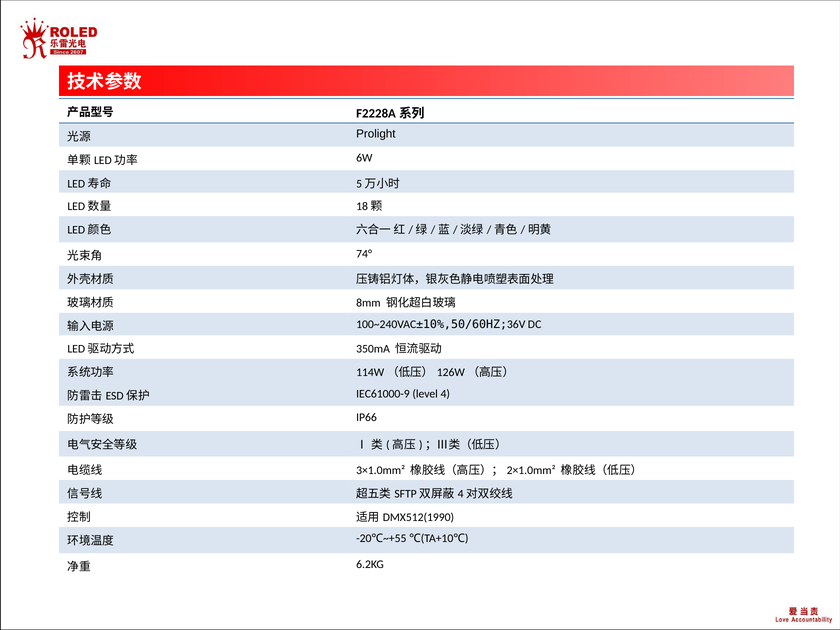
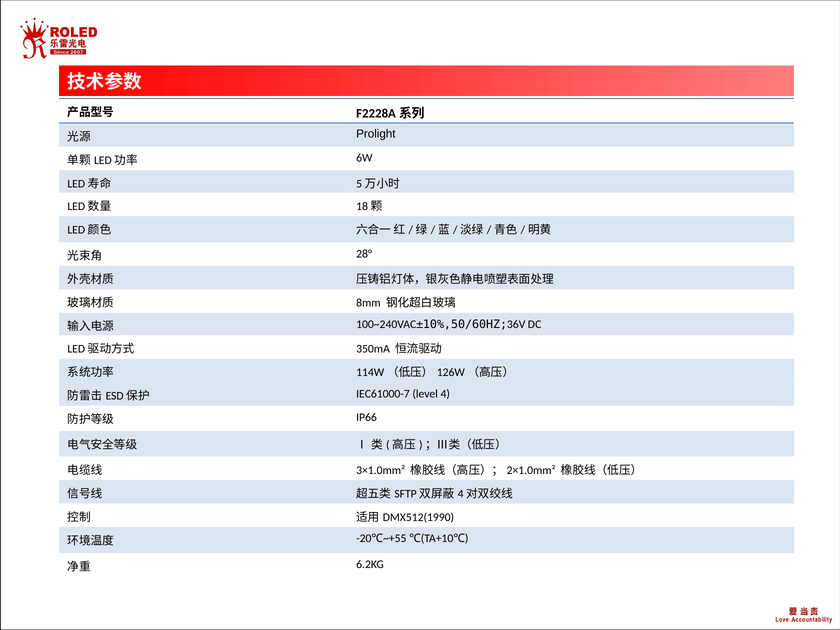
74°: 74° -> 28°
IEC61000-9: IEC61000-9 -> IEC61000-7
